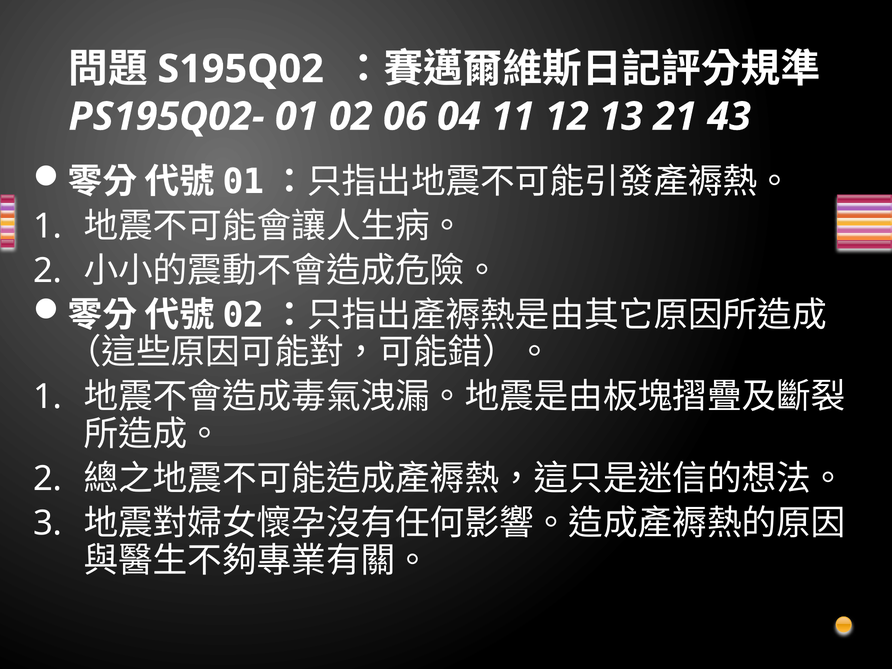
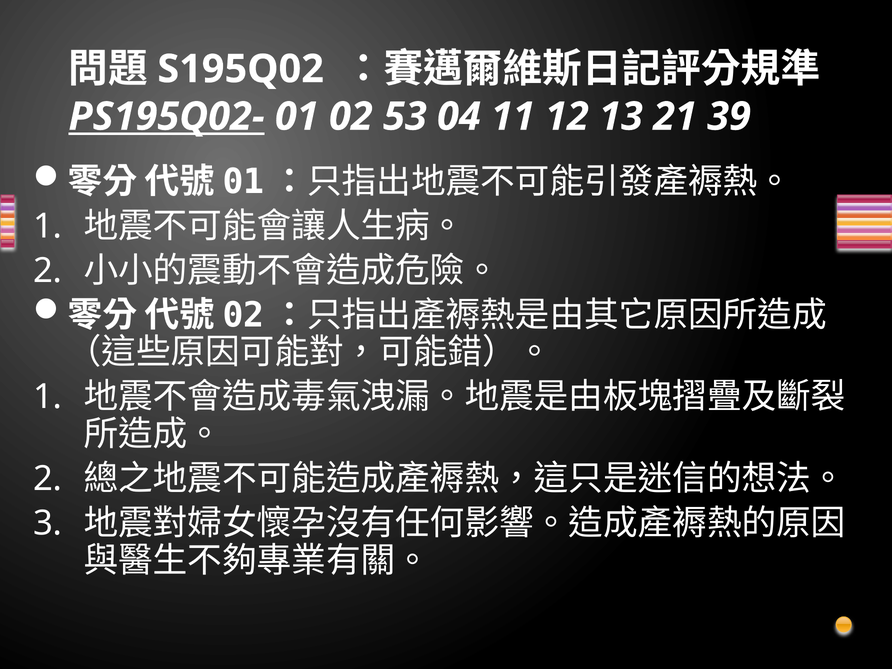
PS195Q02- underline: none -> present
06: 06 -> 53
43: 43 -> 39
